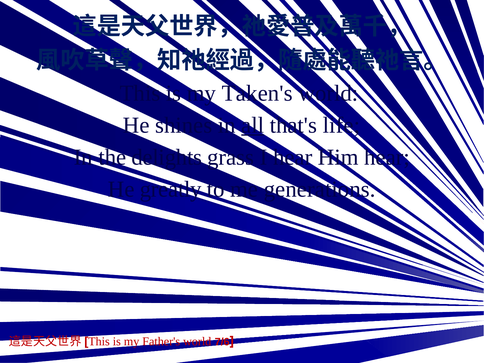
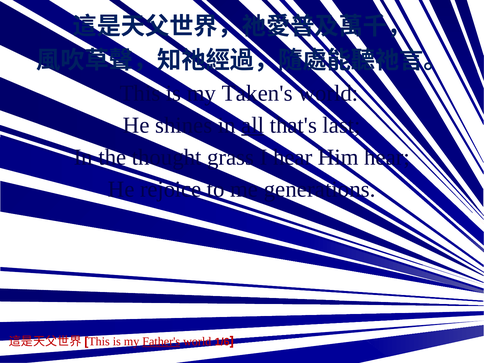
life: life -> last
delights: delights -> thought
greatly: greatly -> rejoice
Father's underline: none -> present
7/6: 7/6 -> 1/6
